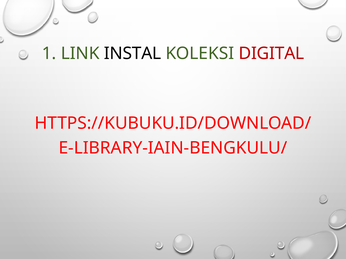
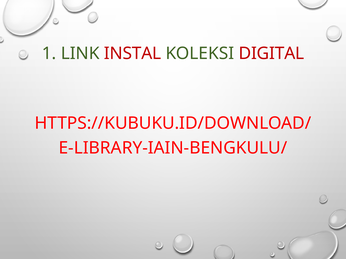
INSTAL colour: black -> red
